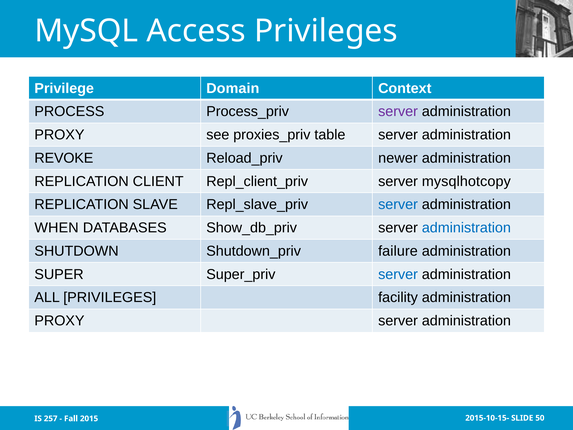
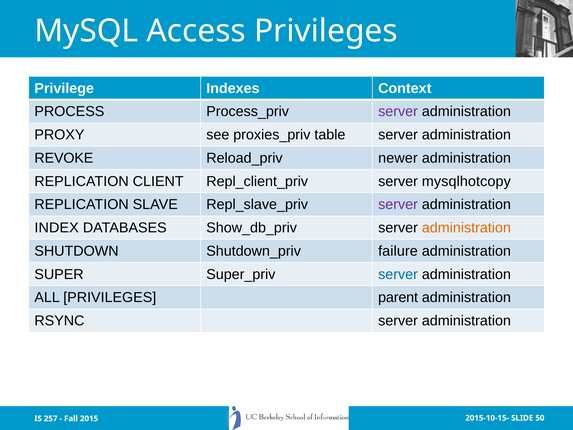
Domain: Domain -> Indexes
server at (398, 204) colour: blue -> purple
WHEN: WHEN -> INDEX
administration at (466, 228) colour: blue -> orange
facility: facility -> parent
PROXY at (59, 321): PROXY -> RSYNC
